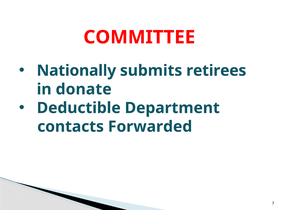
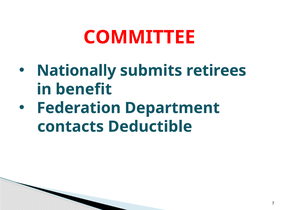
donate: donate -> benefit
Deductible: Deductible -> Federation
Forwarded: Forwarded -> Deductible
